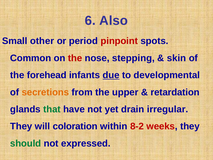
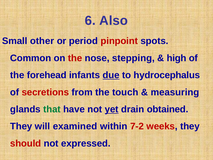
skin: skin -> high
developmental: developmental -> hydrocephalus
secretions colour: orange -> red
upper: upper -> touch
retardation: retardation -> measuring
yet underline: none -> present
irregular: irregular -> obtained
coloration: coloration -> examined
8-2: 8-2 -> 7-2
should colour: green -> red
